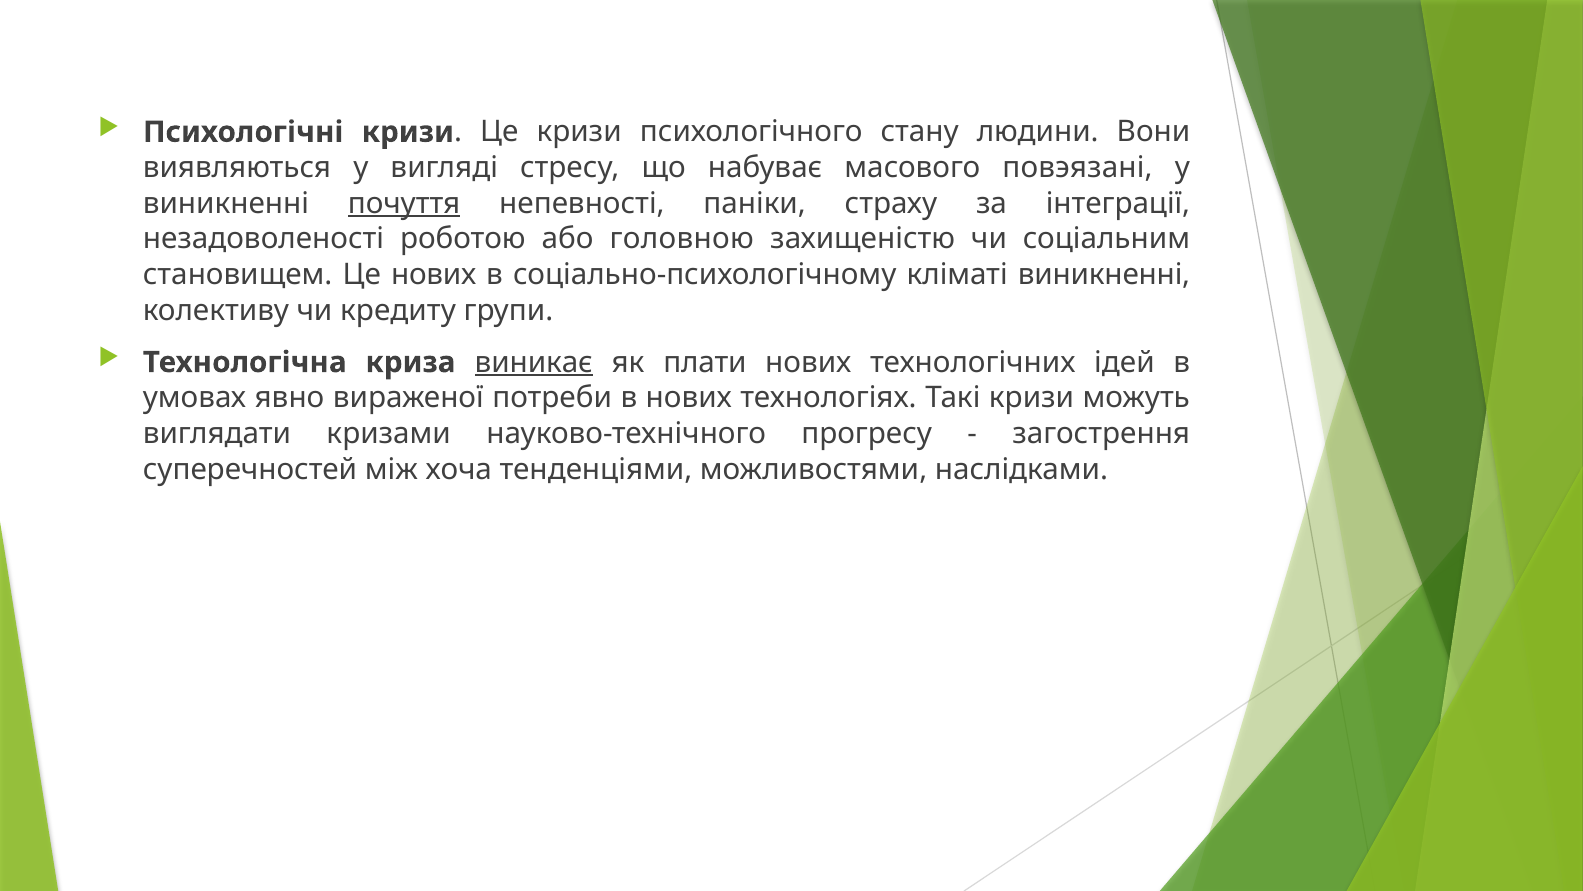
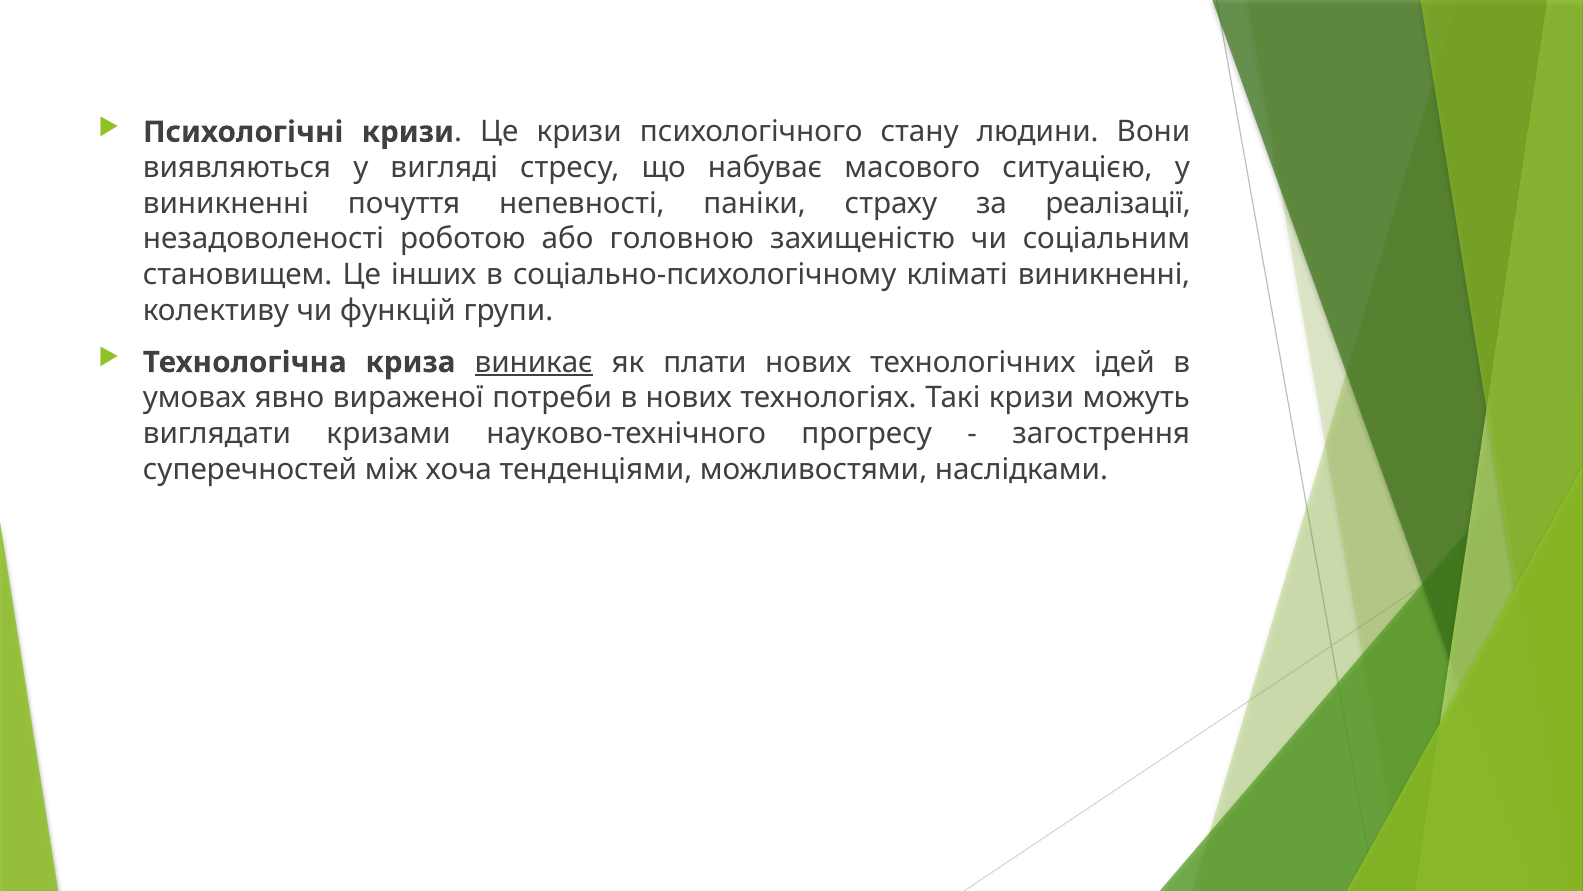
повэязані: повэязані -> ситуацією
почуття underline: present -> none
інтеграції: інтеграції -> реалізації
Це нових: нових -> інших
кредиту: кредиту -> функцій
